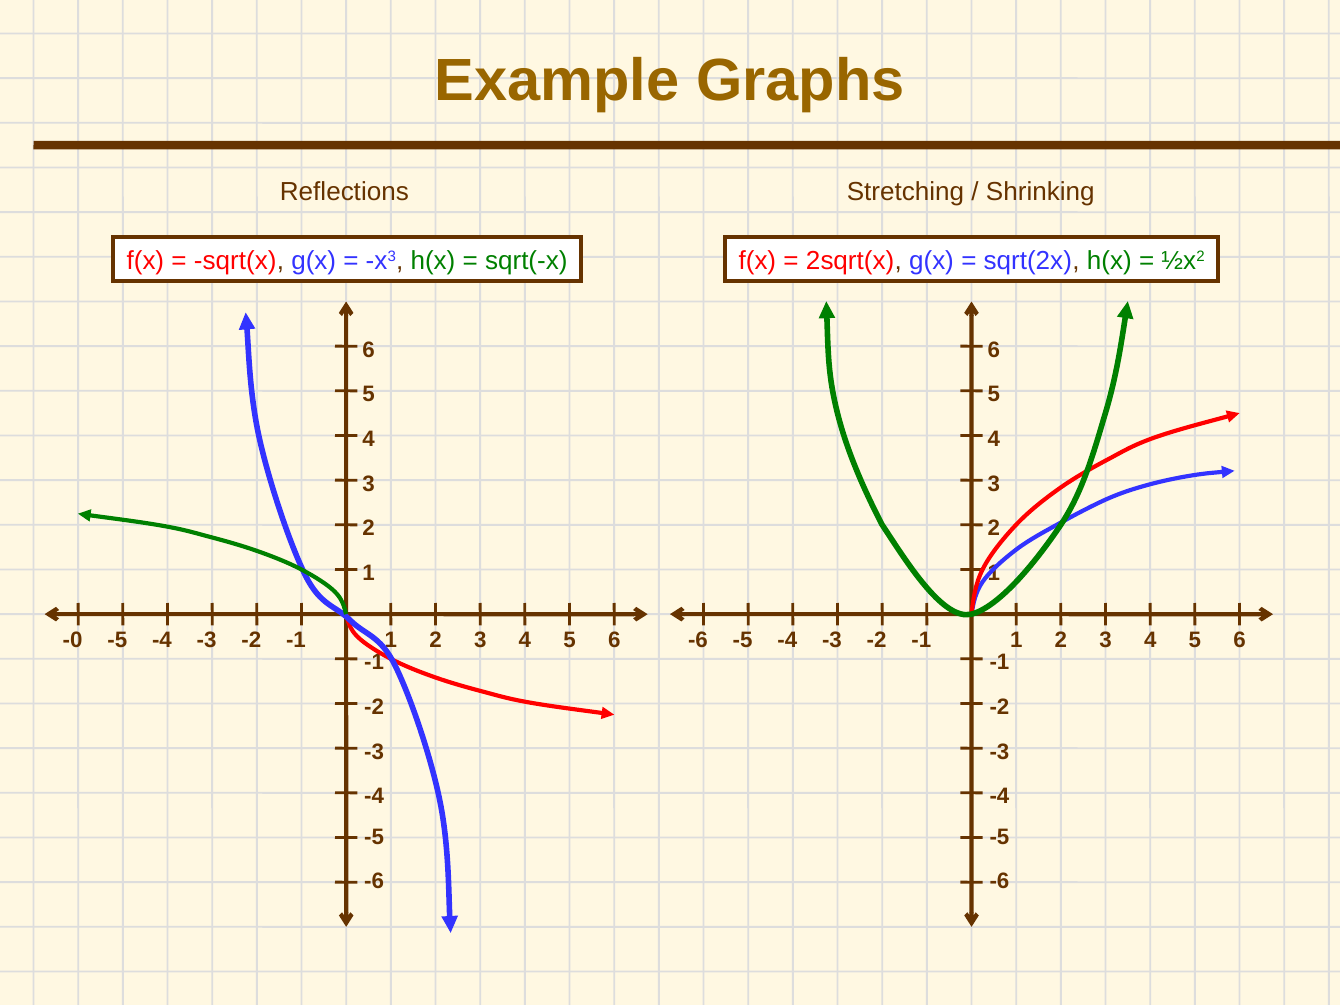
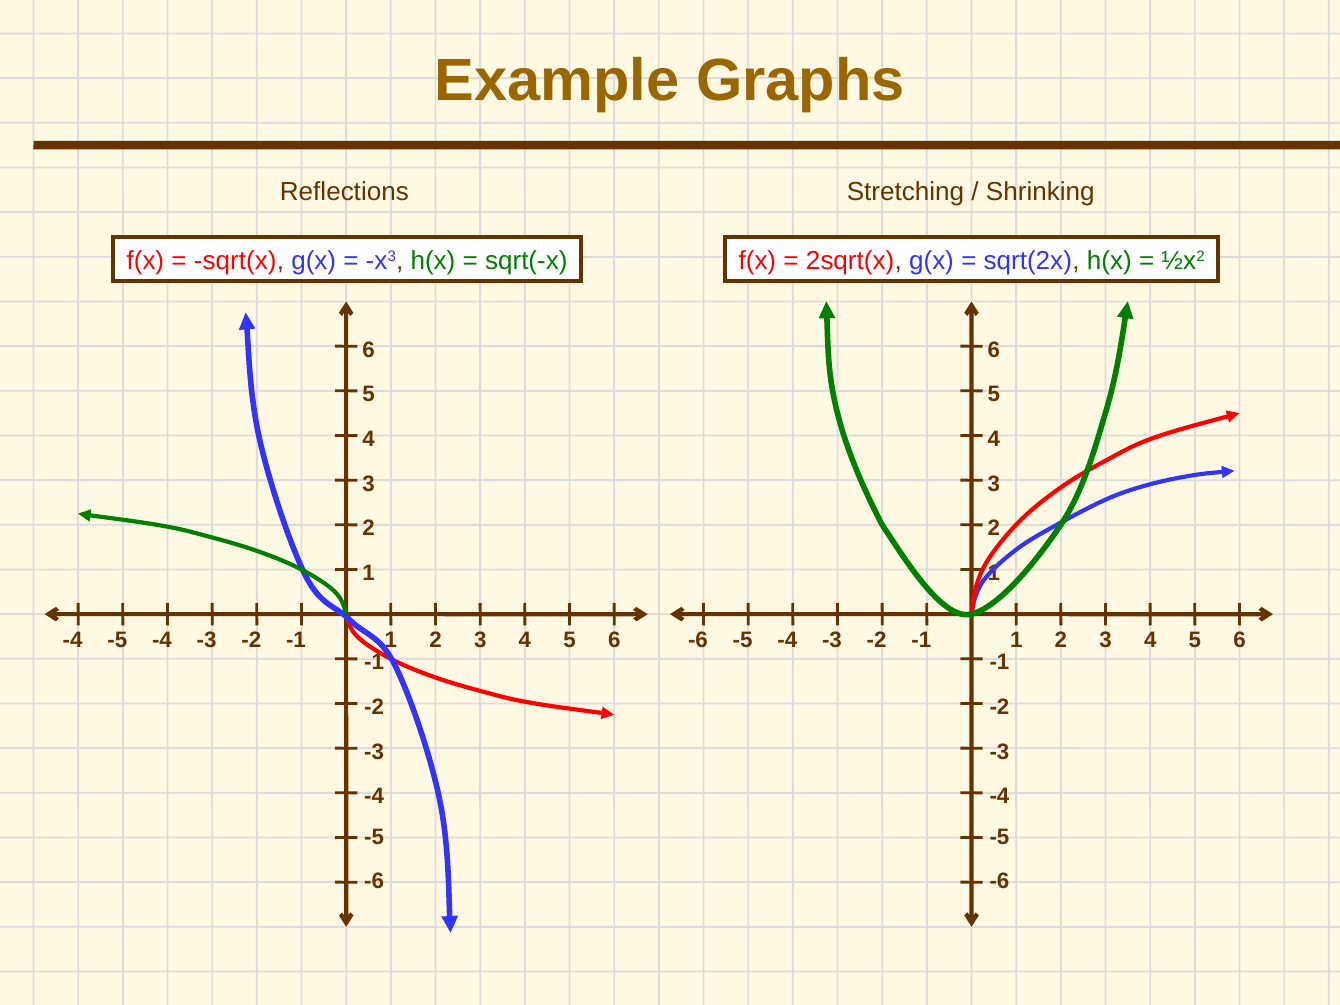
-0 at (73, 640): -0 -> -4
